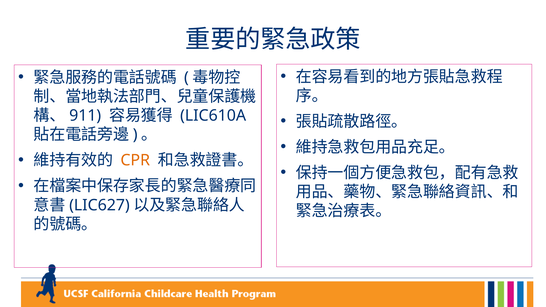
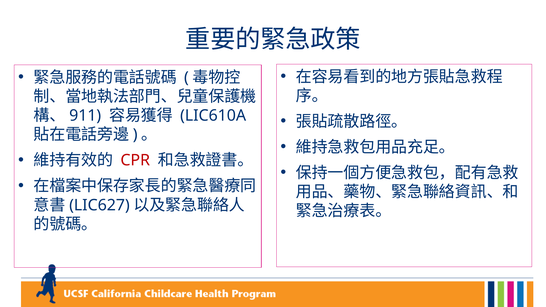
CPR colour: orange -> red
